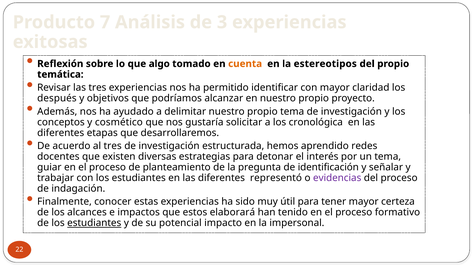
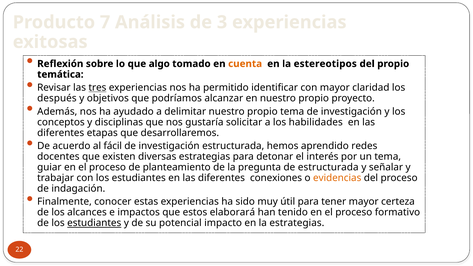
tres at (97, 88) underline: none -> present
cosmético: cosmético -> disciplinas
cronológica: cronológica -> habilidades
al tres: tres -> fácil
de identificación: identificación -> estructurada
representó: representó -> conexiones
evidencias colour: purple -> orange
la impersonal: impersonal -> estrategias
